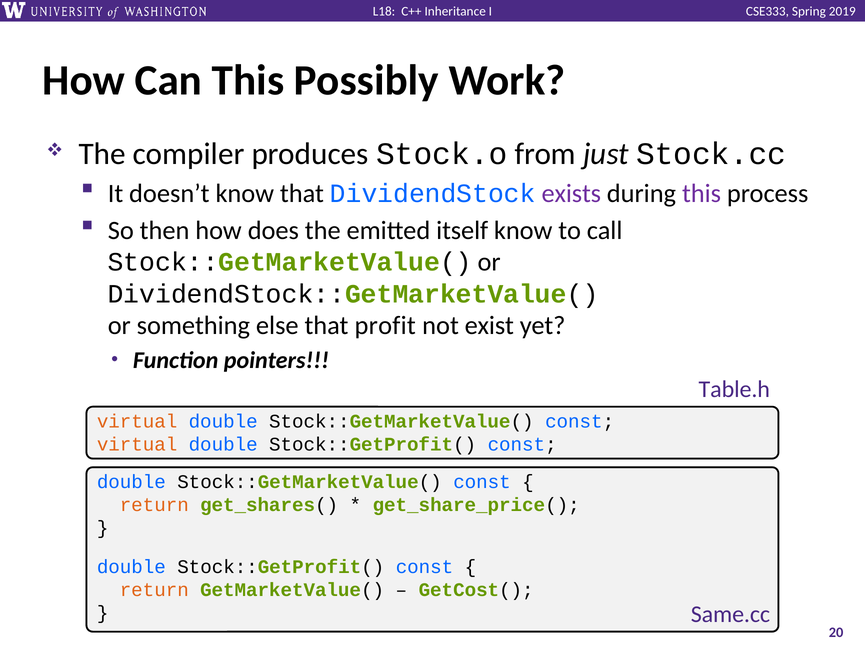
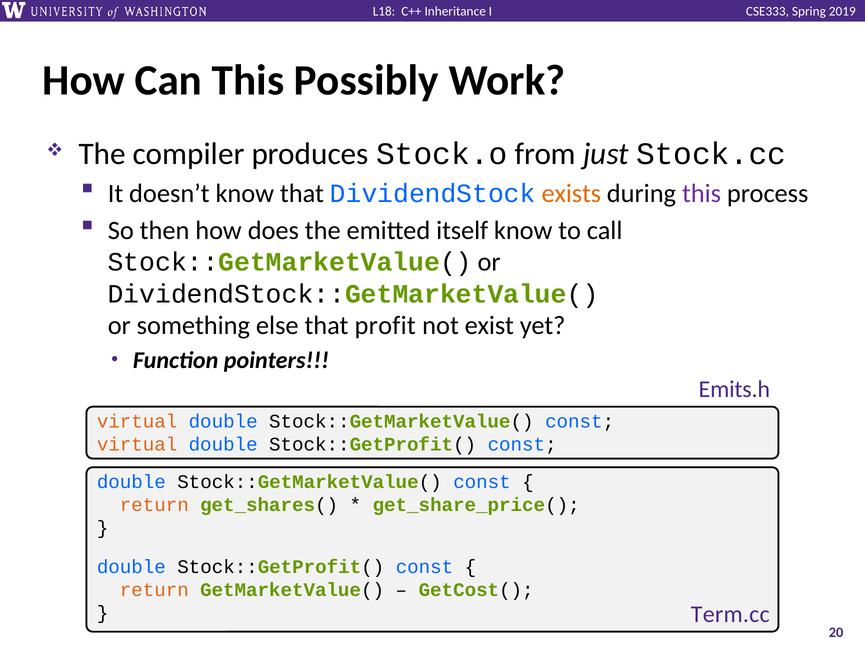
exists colour: purple -> orange
Table.h: Table.h -> Emits.h
Same.cc: Same.cc -> Term.cc
